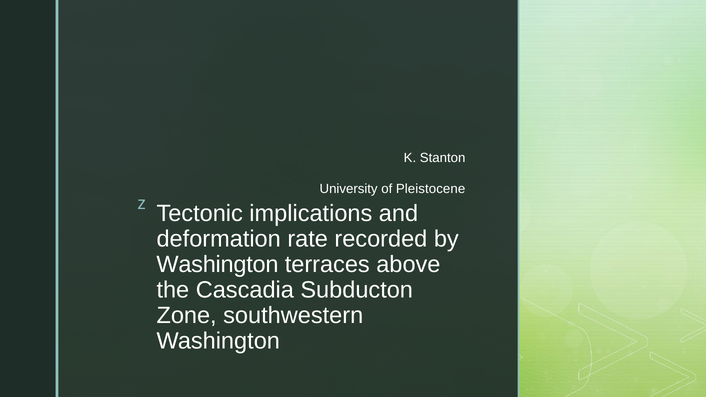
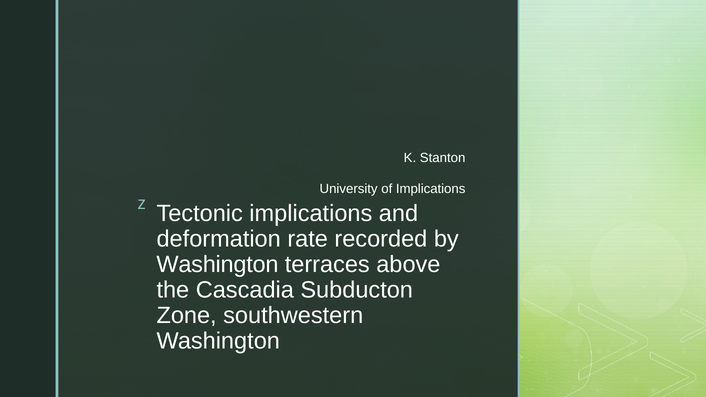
of Pleistocene: Pleistocene -> Implications
